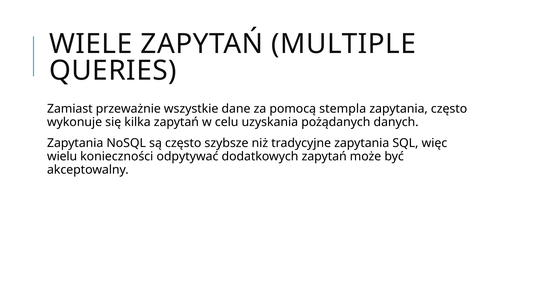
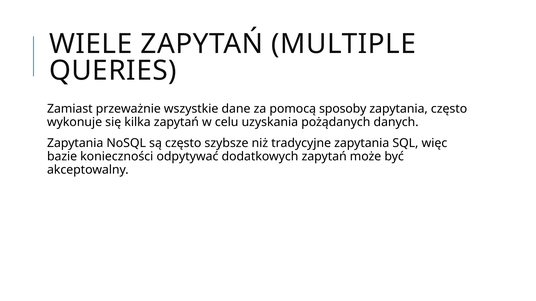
stempla: stempla -> sposoby
wielu: wielu -> bazie
